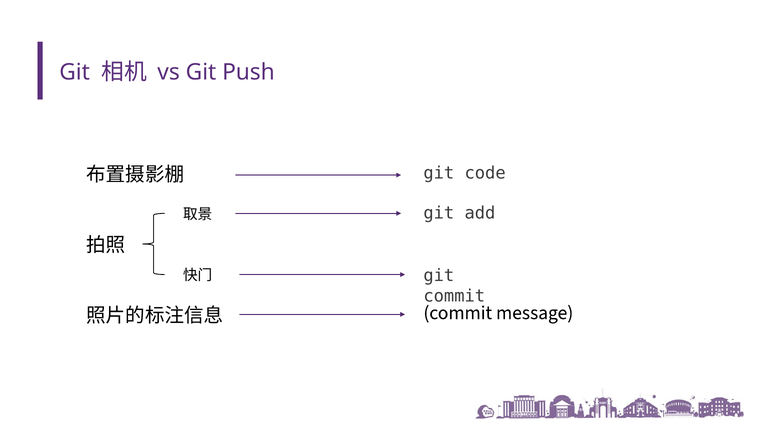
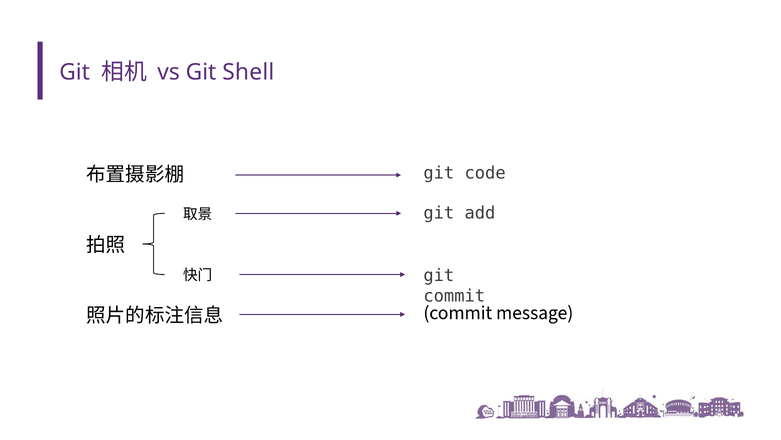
Push: Push -> Shell
